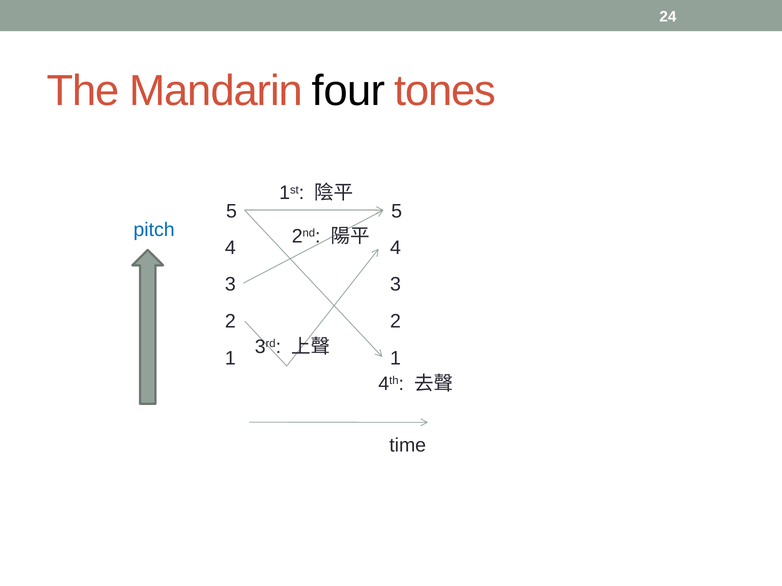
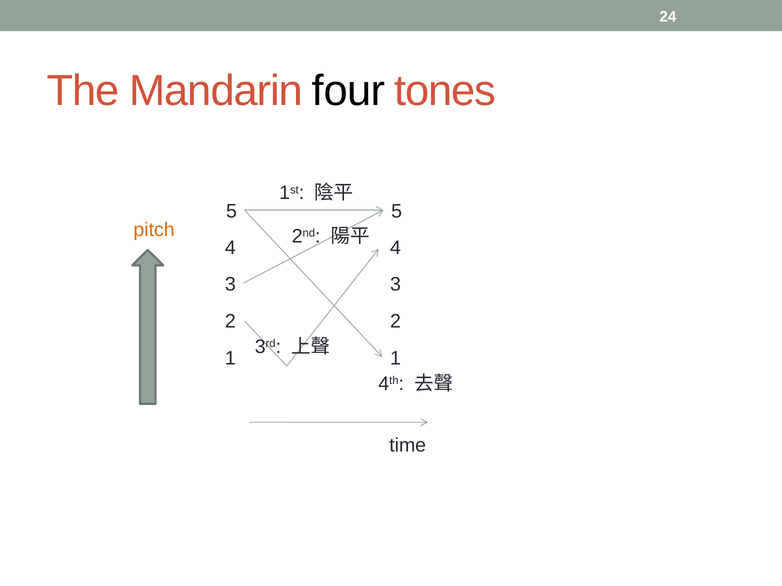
pitch colour: blue -> orange
